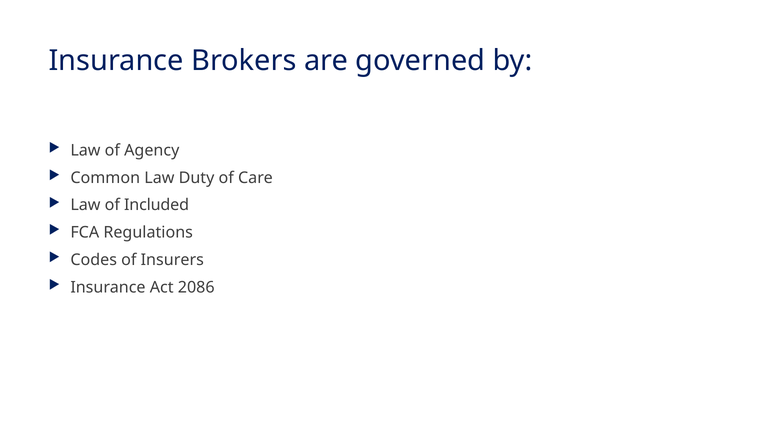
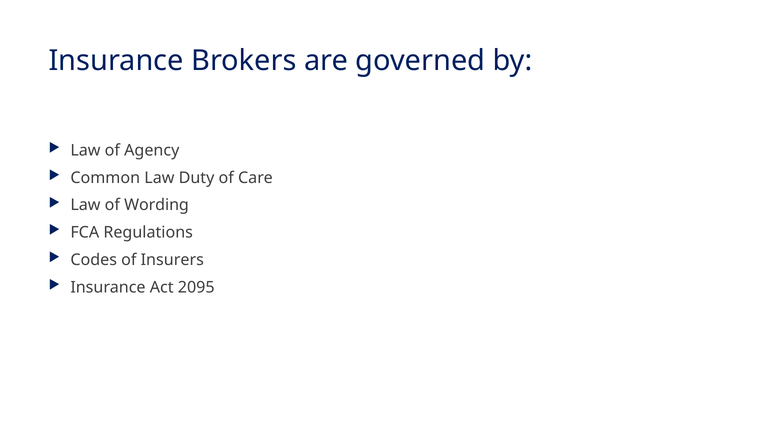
Included: Included -> Wording
2086: 2086 -> 2095
